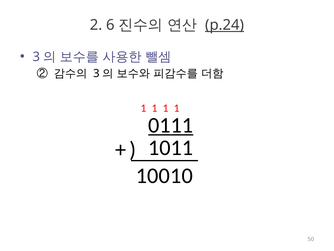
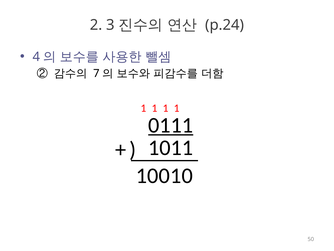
6: 6 -> 3
p.24 underline: present -> none
3 at (36, 57): 3 -> 4
3 at (96, 73): 3 -> 7
